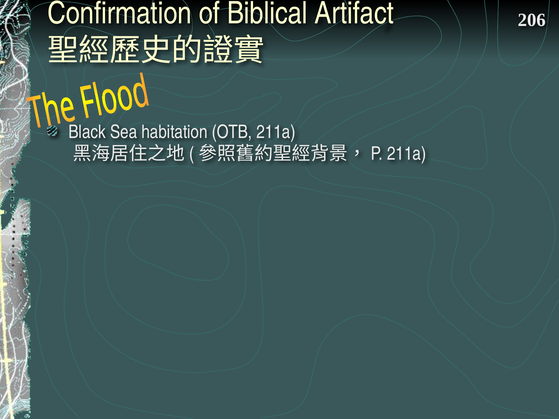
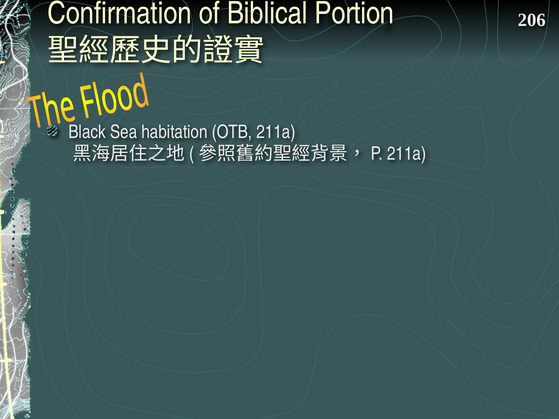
Artifact: Artifact -> Portion
